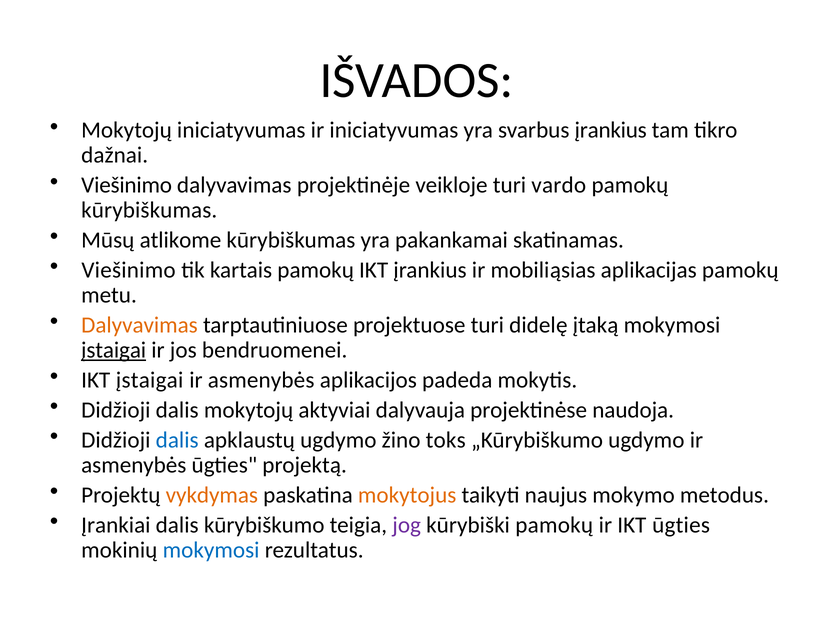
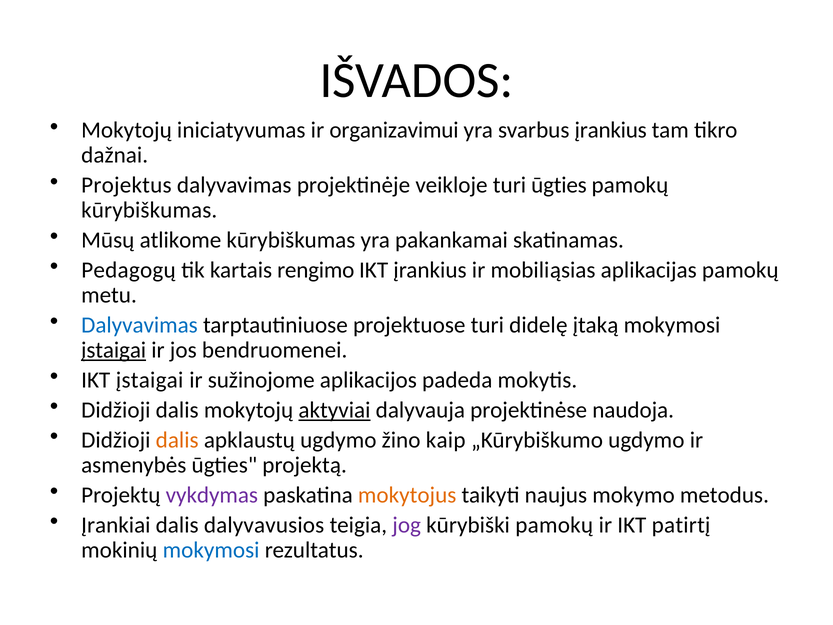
ir iniciatyvumas: iniciatyvumas -> organizavimui
Viešinimo at (127, 185): Viešinimo -> Projektus
turi vardo: vardo -> ūgties
Viešinimo at (129, 270): Viešinimo -> Pedagogų
kartais pamokų: pamokų -> rengimo
Dalyvavimas at (139, 325) colour: orange -> blue
asmenybės at (261, 380): asmenybės -> sužinojome
aktyviai underline: none -> present
dalis at (177, 440) colour: blue -> orange
toks: toks -> kaip
vykdymas colour: orange -> purple
kūrybiškumo: kūrybiškumo -> dalyvavusios
IKT ūgties: ūgties -> patirtį
